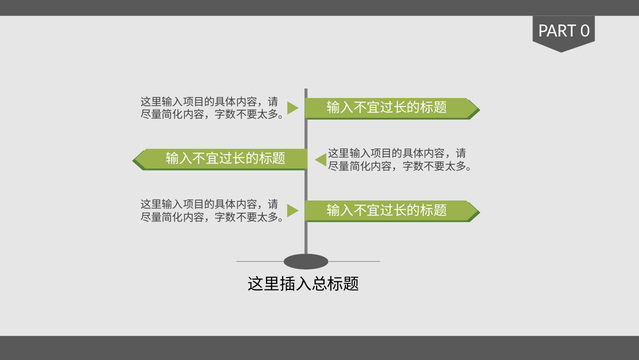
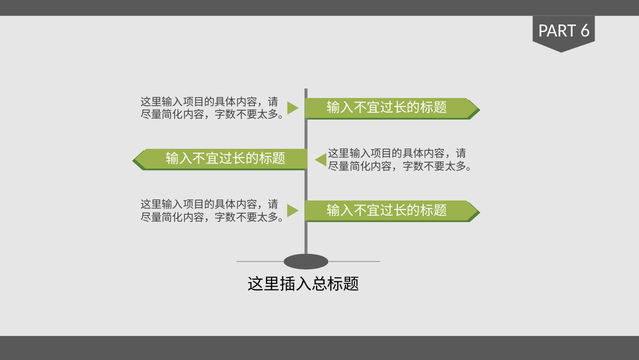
0: 0 -> 6
